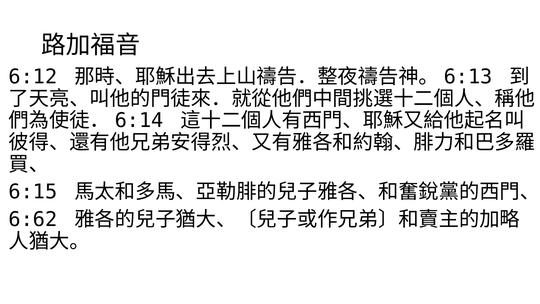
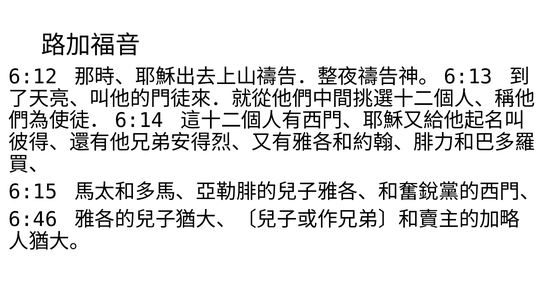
6:62: 6:62 -> 6:46
